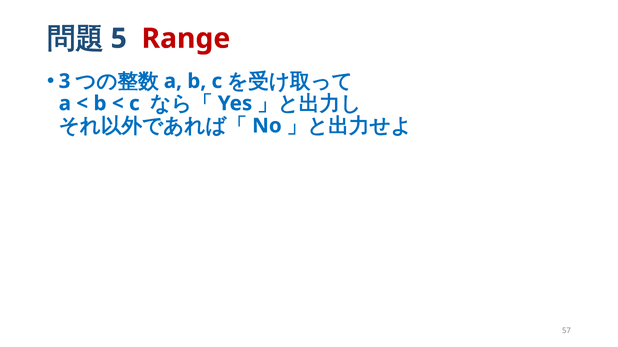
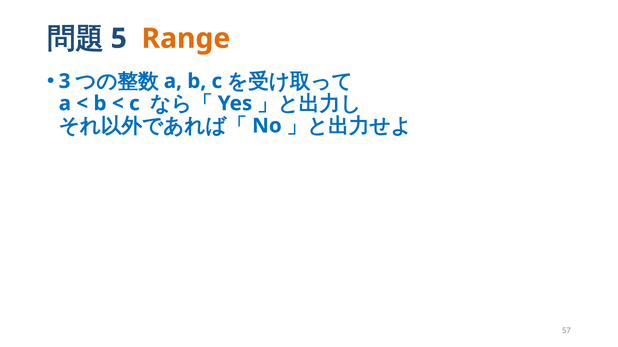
Range colour: red -> orange
